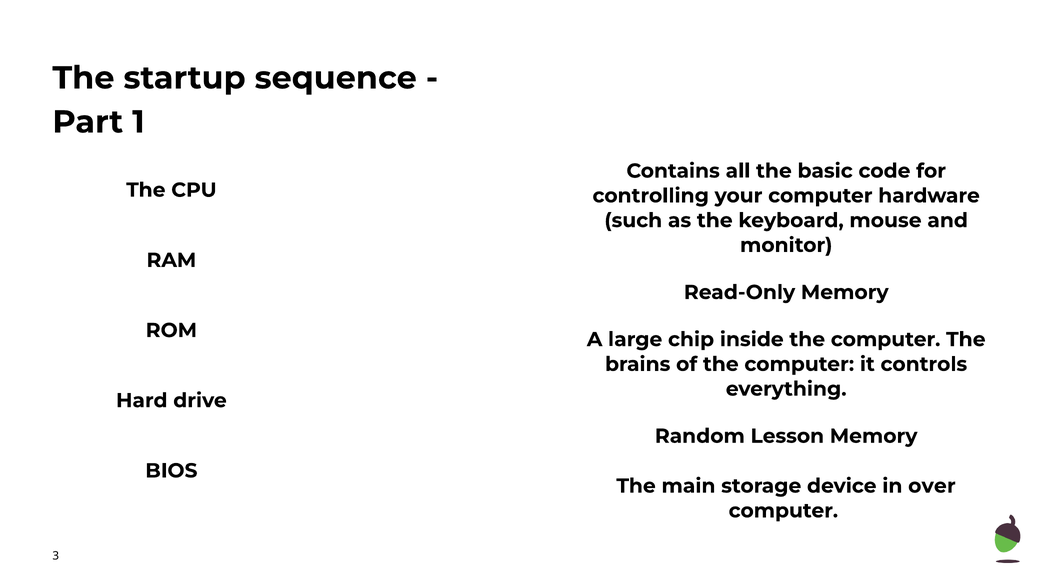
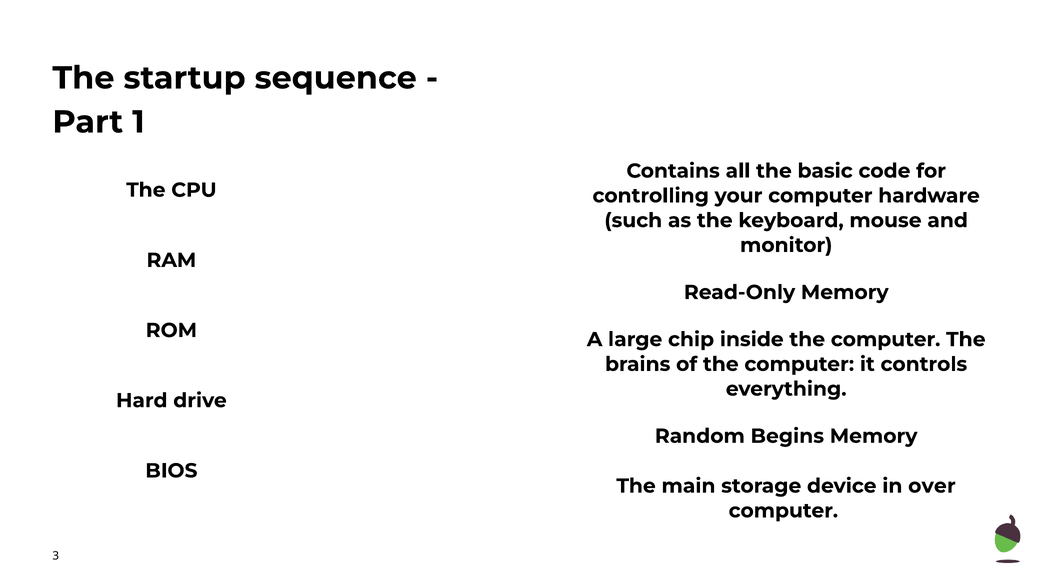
Lesson: Lesson -> Begins
